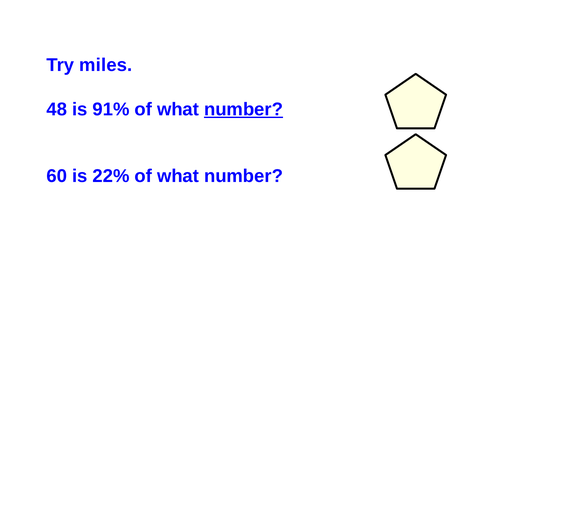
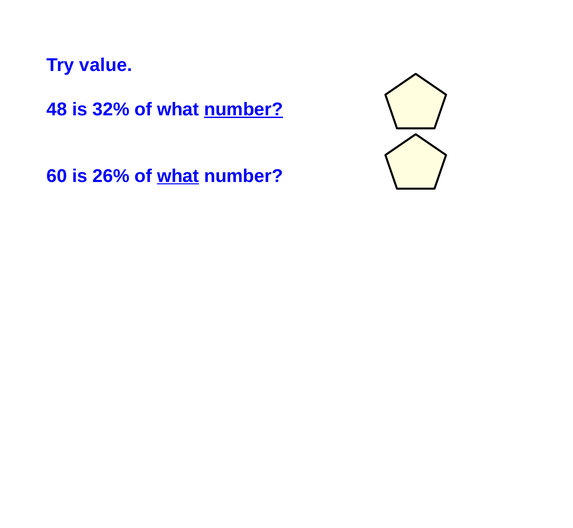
miles: miles -> value
91%: 91% -> 32%
22%: 22% -> 26%
what at (178, 176) underline: none -> present
